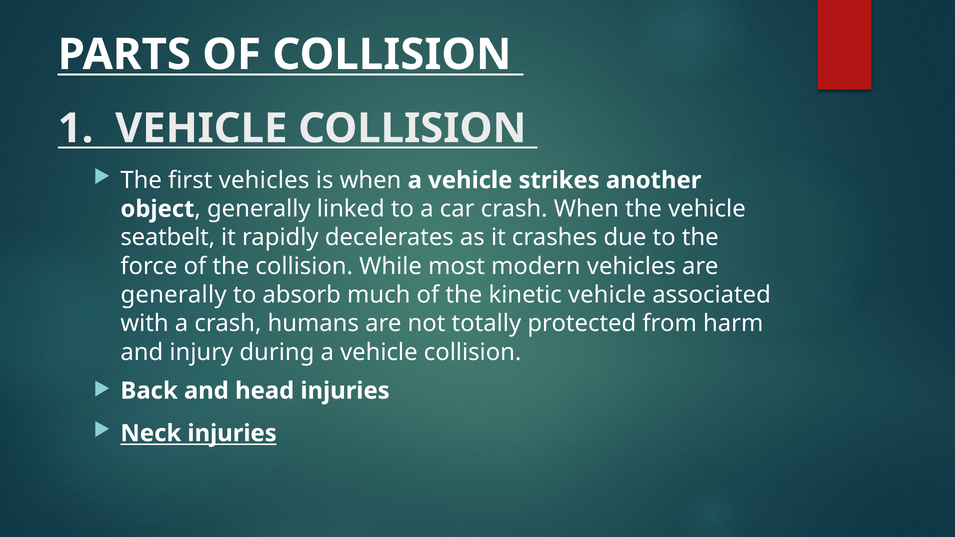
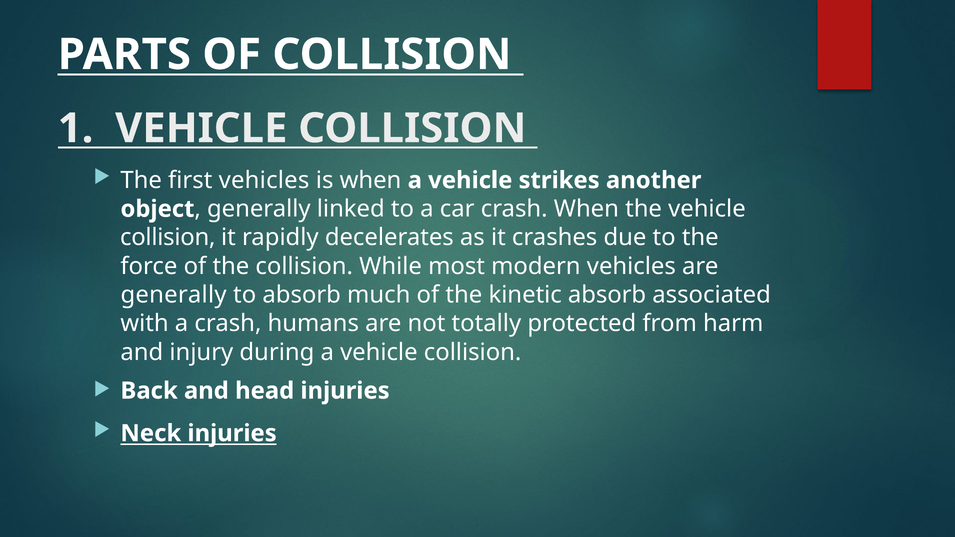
seatbelt at (168, 238): seatbelt -> collision
kinetic vehicle: vehicle -> absorb
